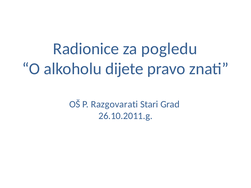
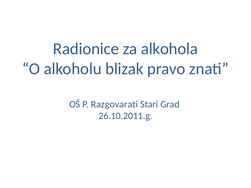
pogledu: pogledu -> alkohola
dijete: dijete -> blizak
